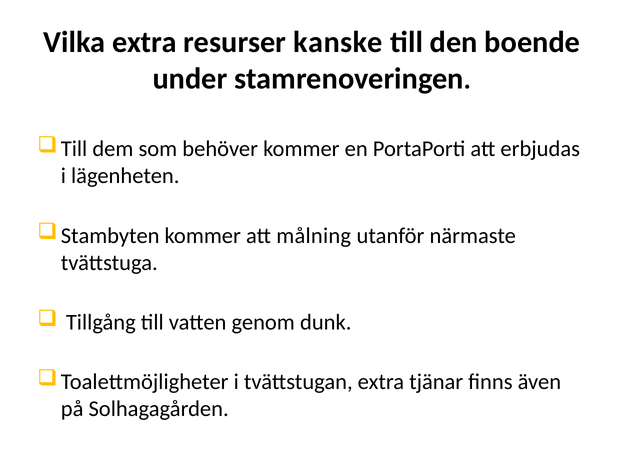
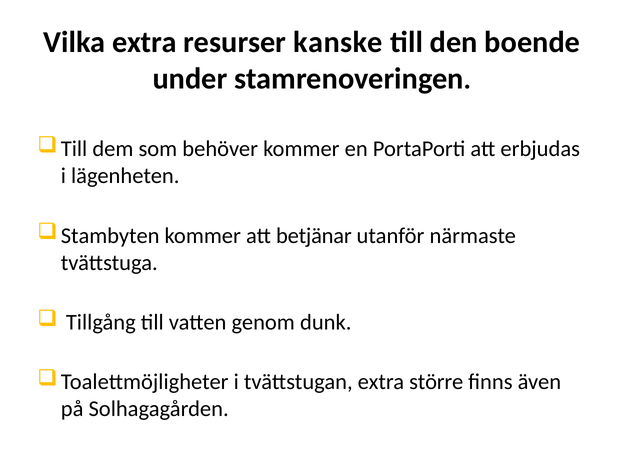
målning: målning -> betjänar
tjänar: tjänar -> större
